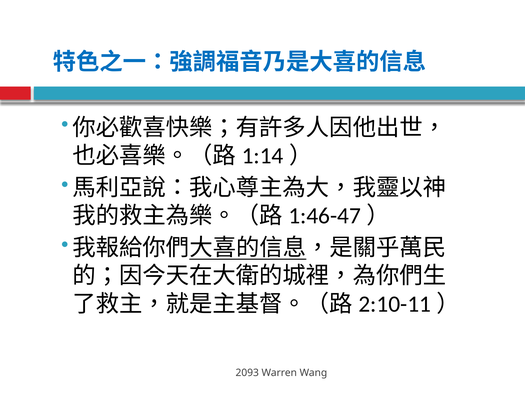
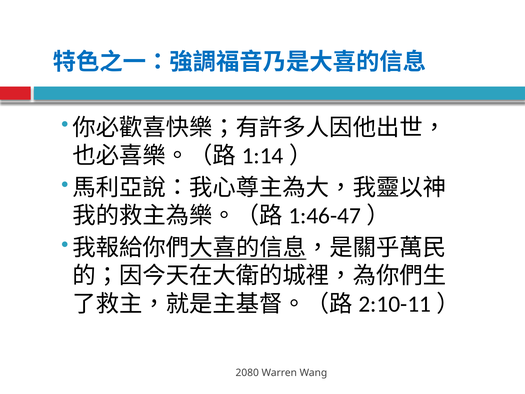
2093: 2093 -> 2080
